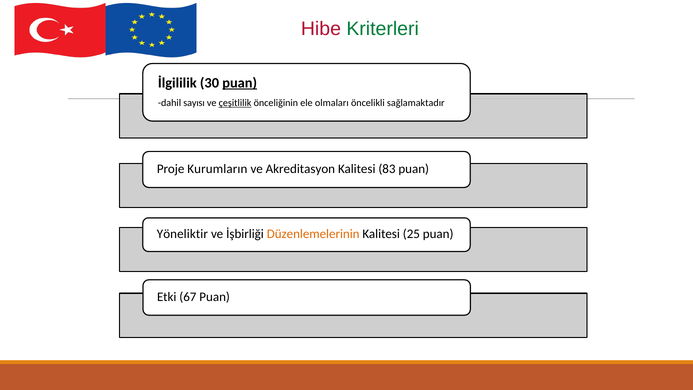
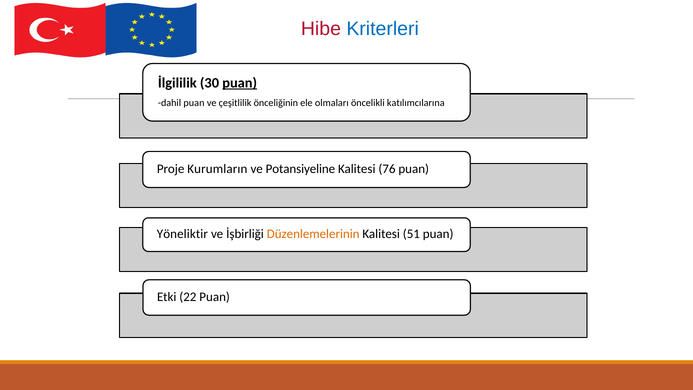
Kriterleri colour: green -> blue
dahil sayısı: sayısı -> puan
çeşitlilik underline: present -> none
sağlamaktadır: sağlamaktadır -> katılımcılarına
Akreditasyon: Akreditasyon -> Potansiyeline
83: 83 -> 76
25: 25 -> 51
67: 67 -> 22
